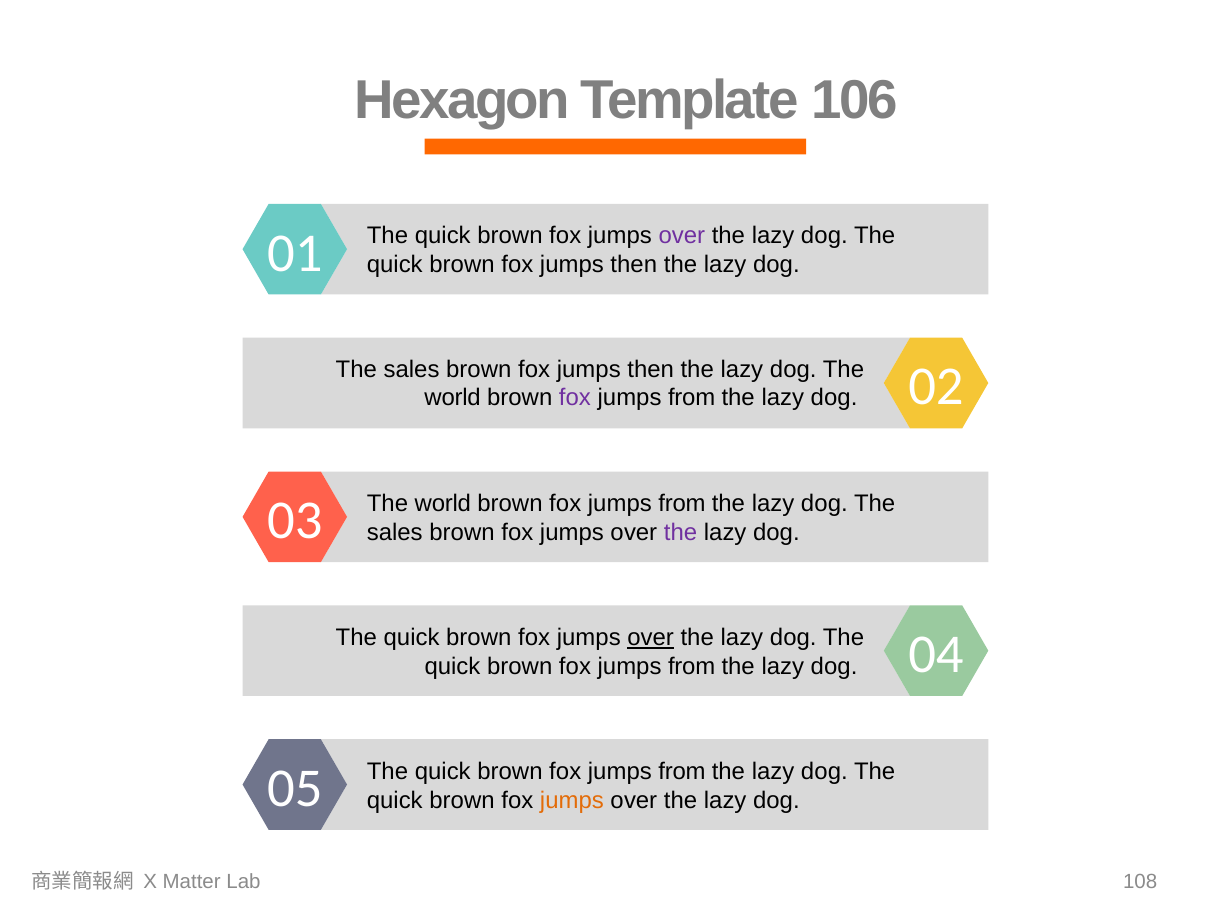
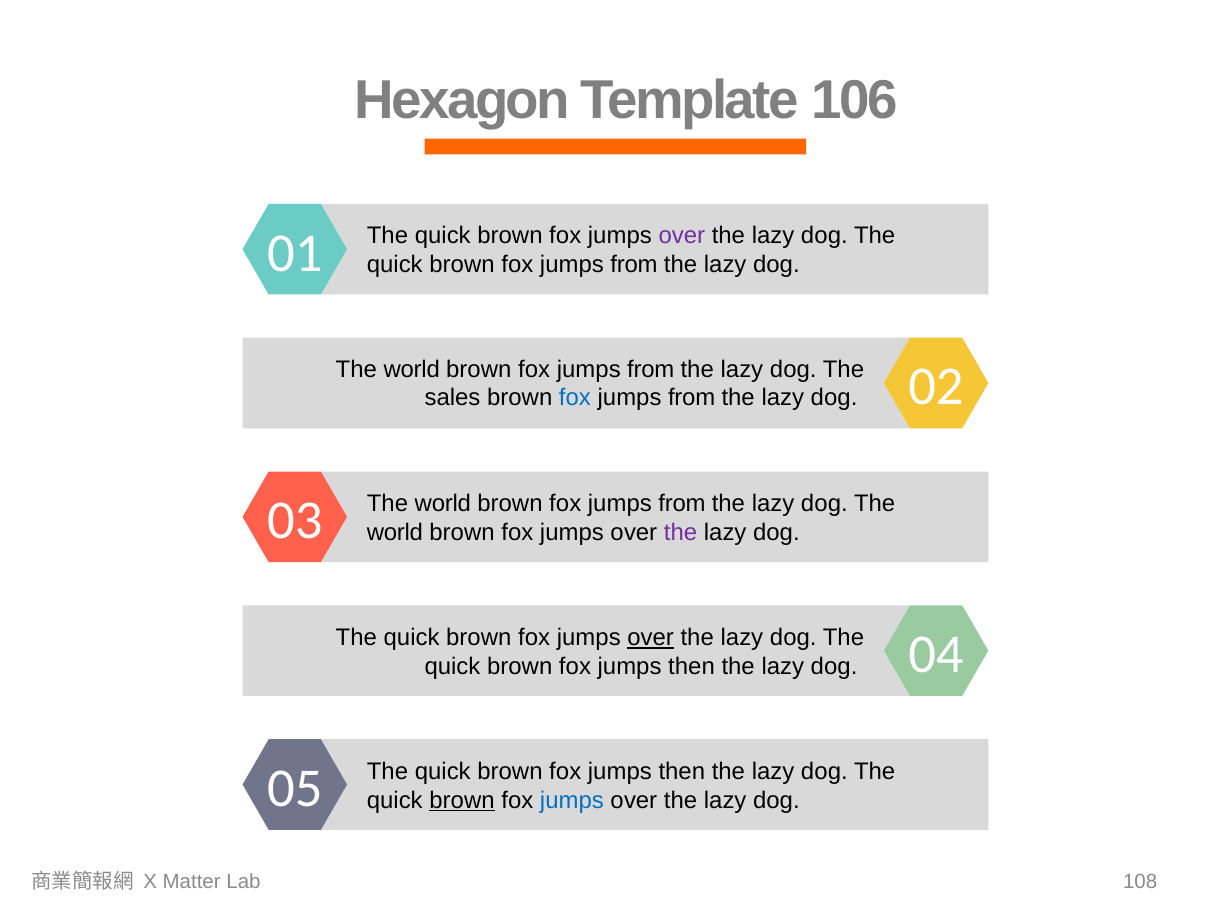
then at (634, 265): then -> from
sales at (412, 369): sales -> world
then at (651, 369): then -> from
world at (453, 398): world -> sales
fox at (575, 398) colour: purple -> blue
sales at (395, 533): sales -> world
from at (692, 666): from -> then
from at (682, 772): from -> then
brown at (462, 800) underline: none -> present
jumps at (572, 800) colour: orange -> blue
